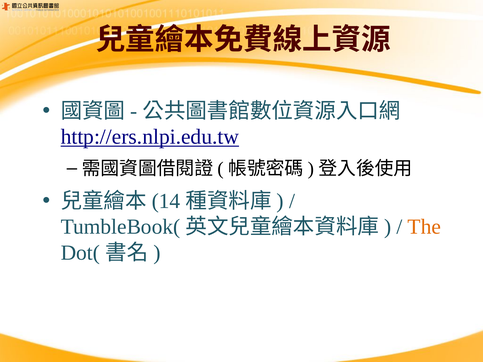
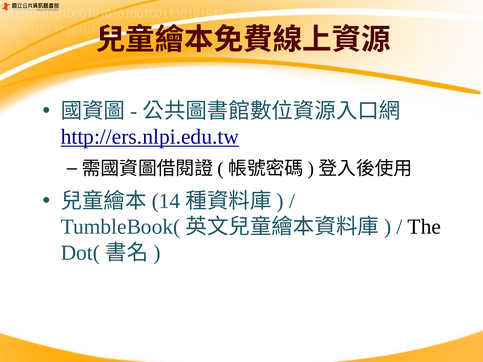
The colour: orange -> black
